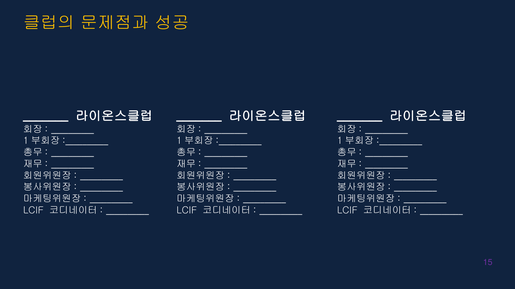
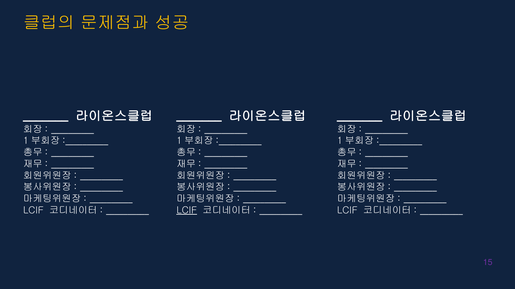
LCIF at (187, 211) underline: none -> present
